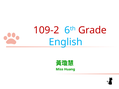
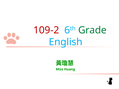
Grade colour: red -> green
